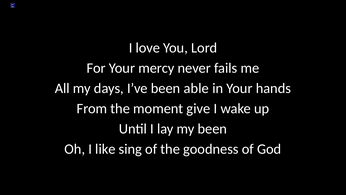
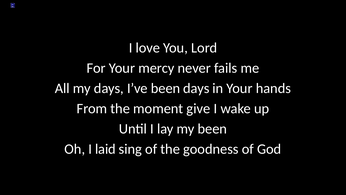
been able: able -> days
like: like -> laid
